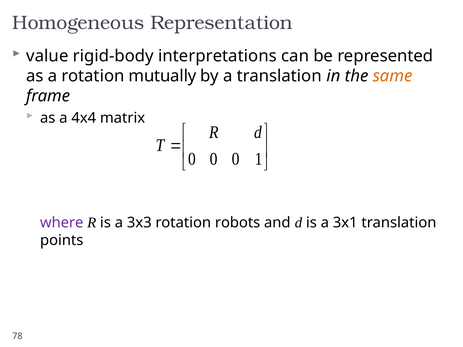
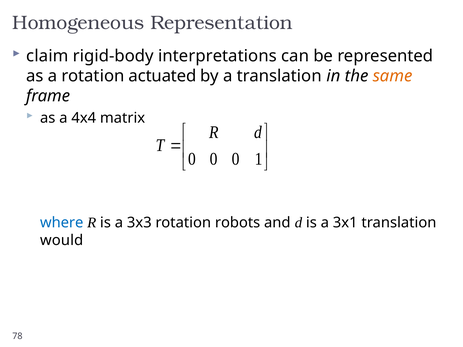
value: value -> claim
mutually: mutually -> actuated
where colour: purple -> blue
points: points -> would
